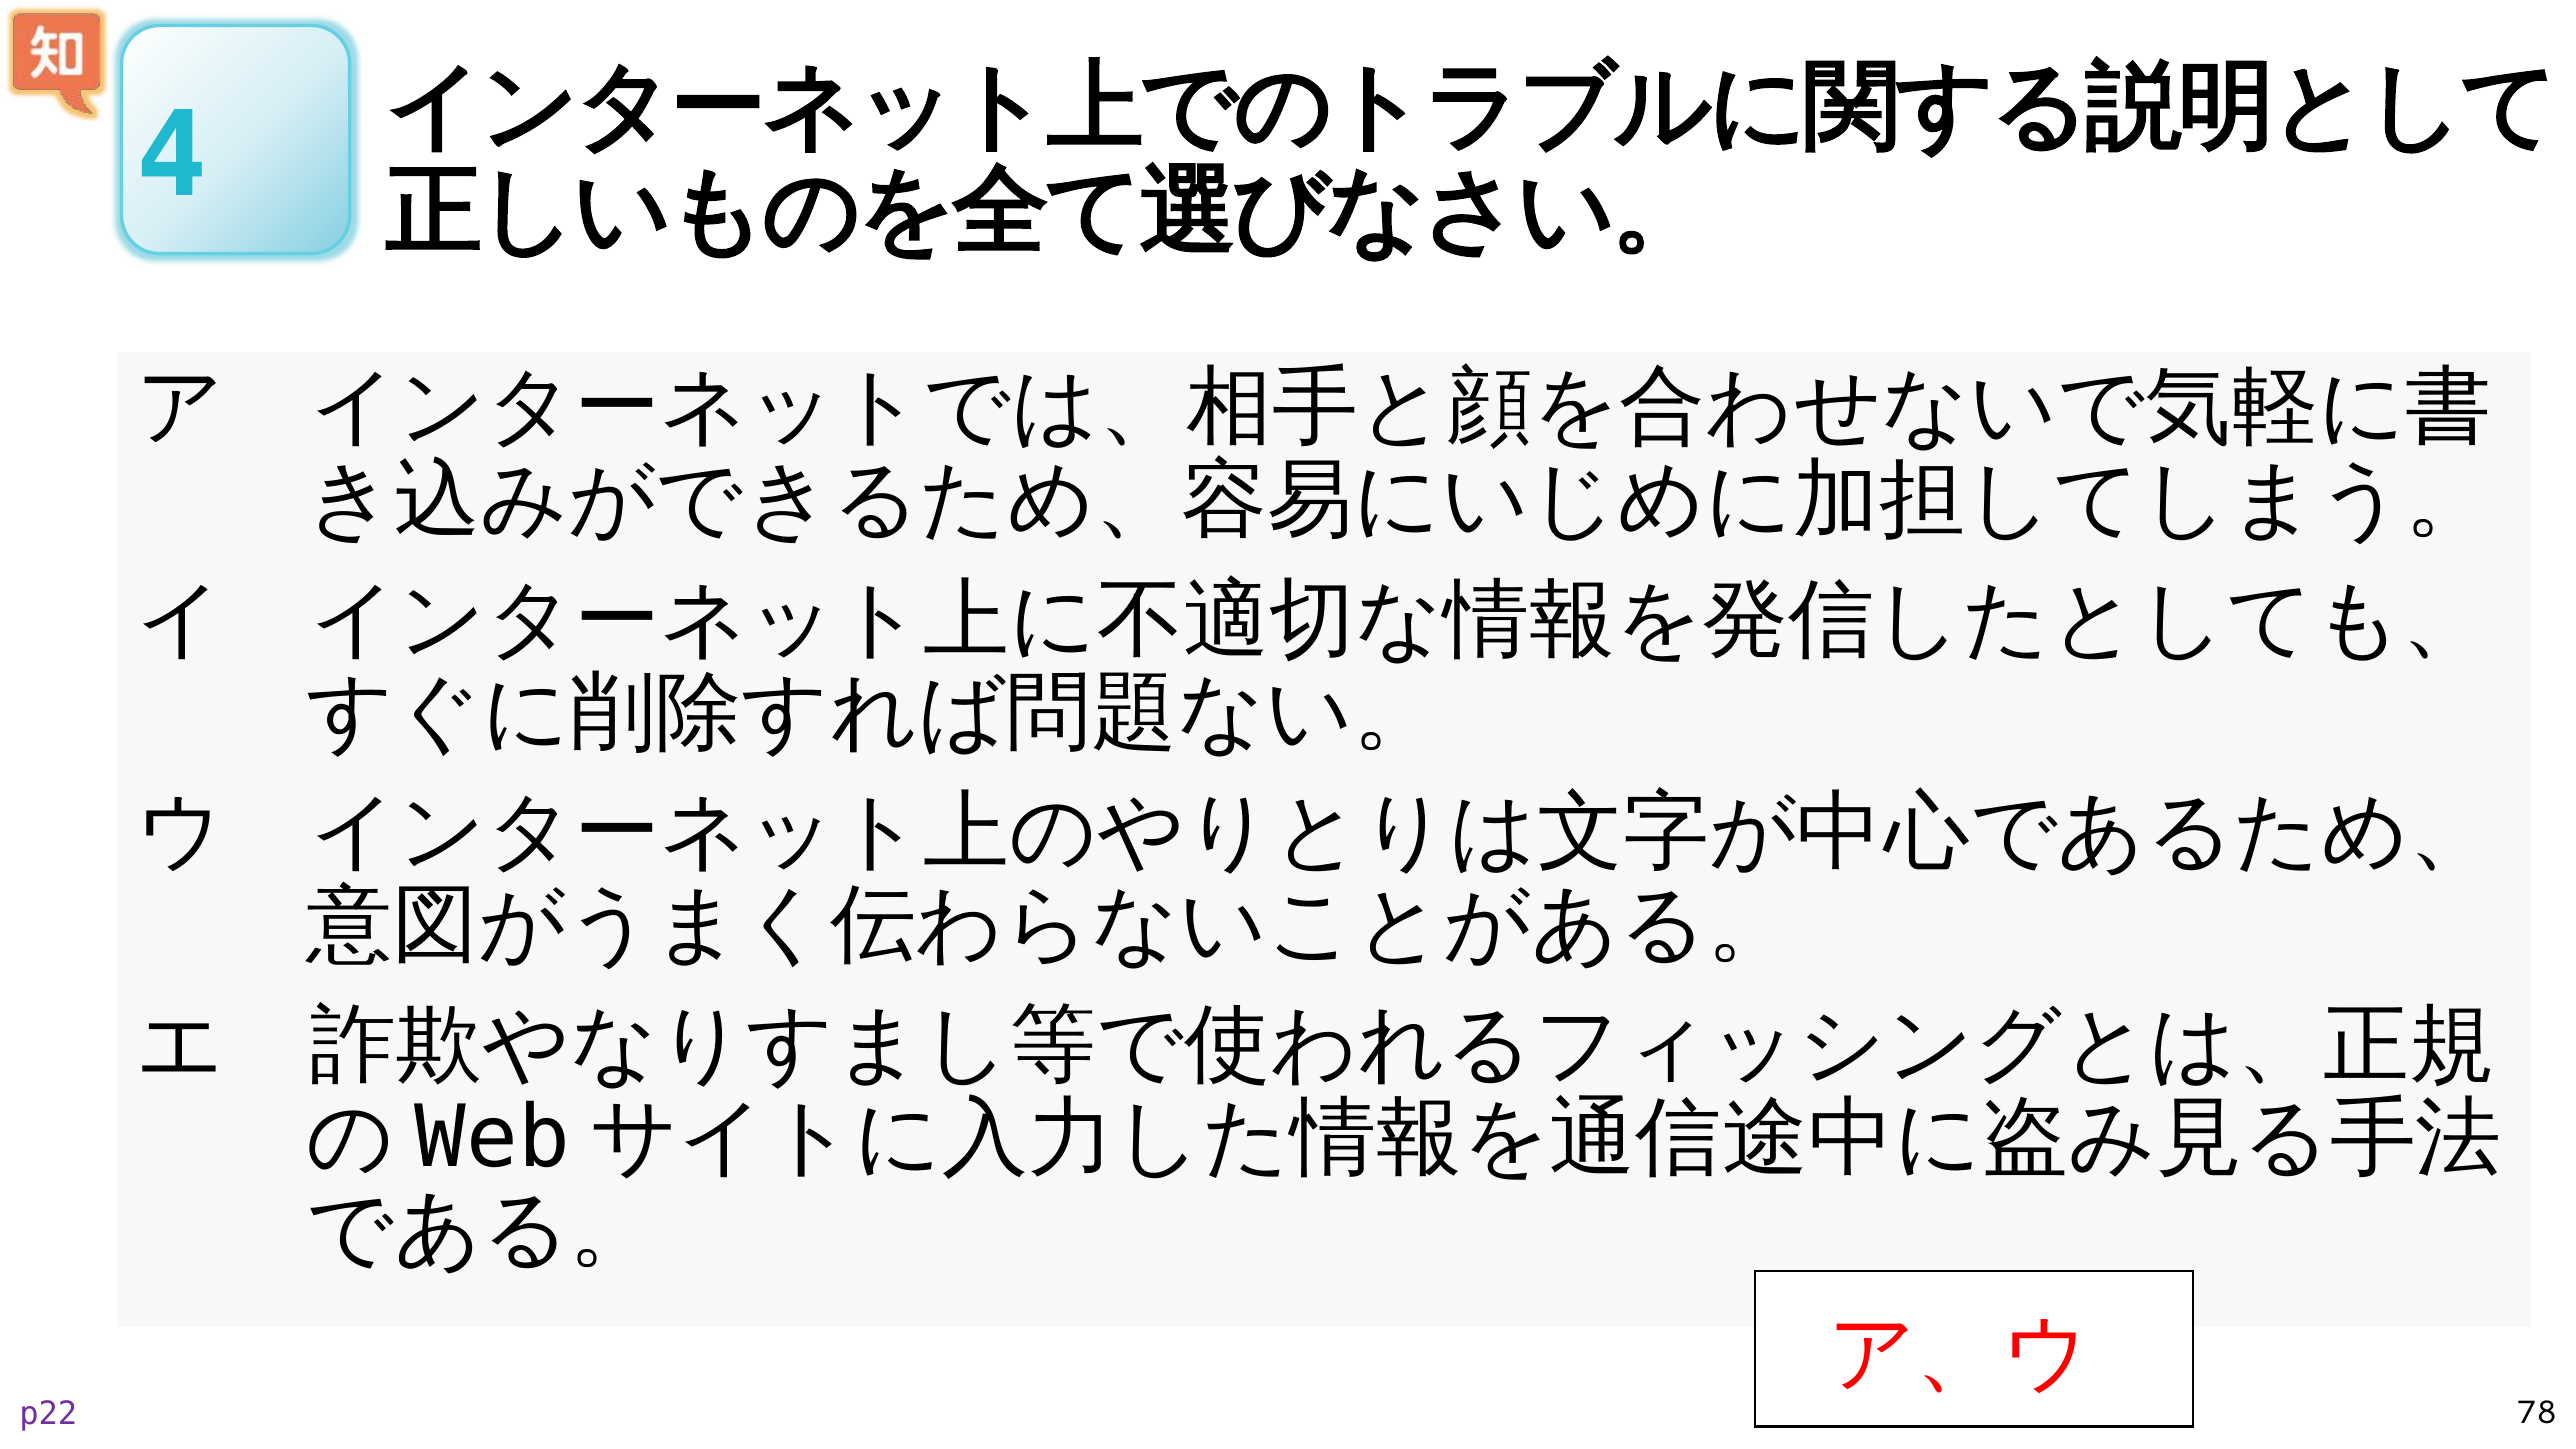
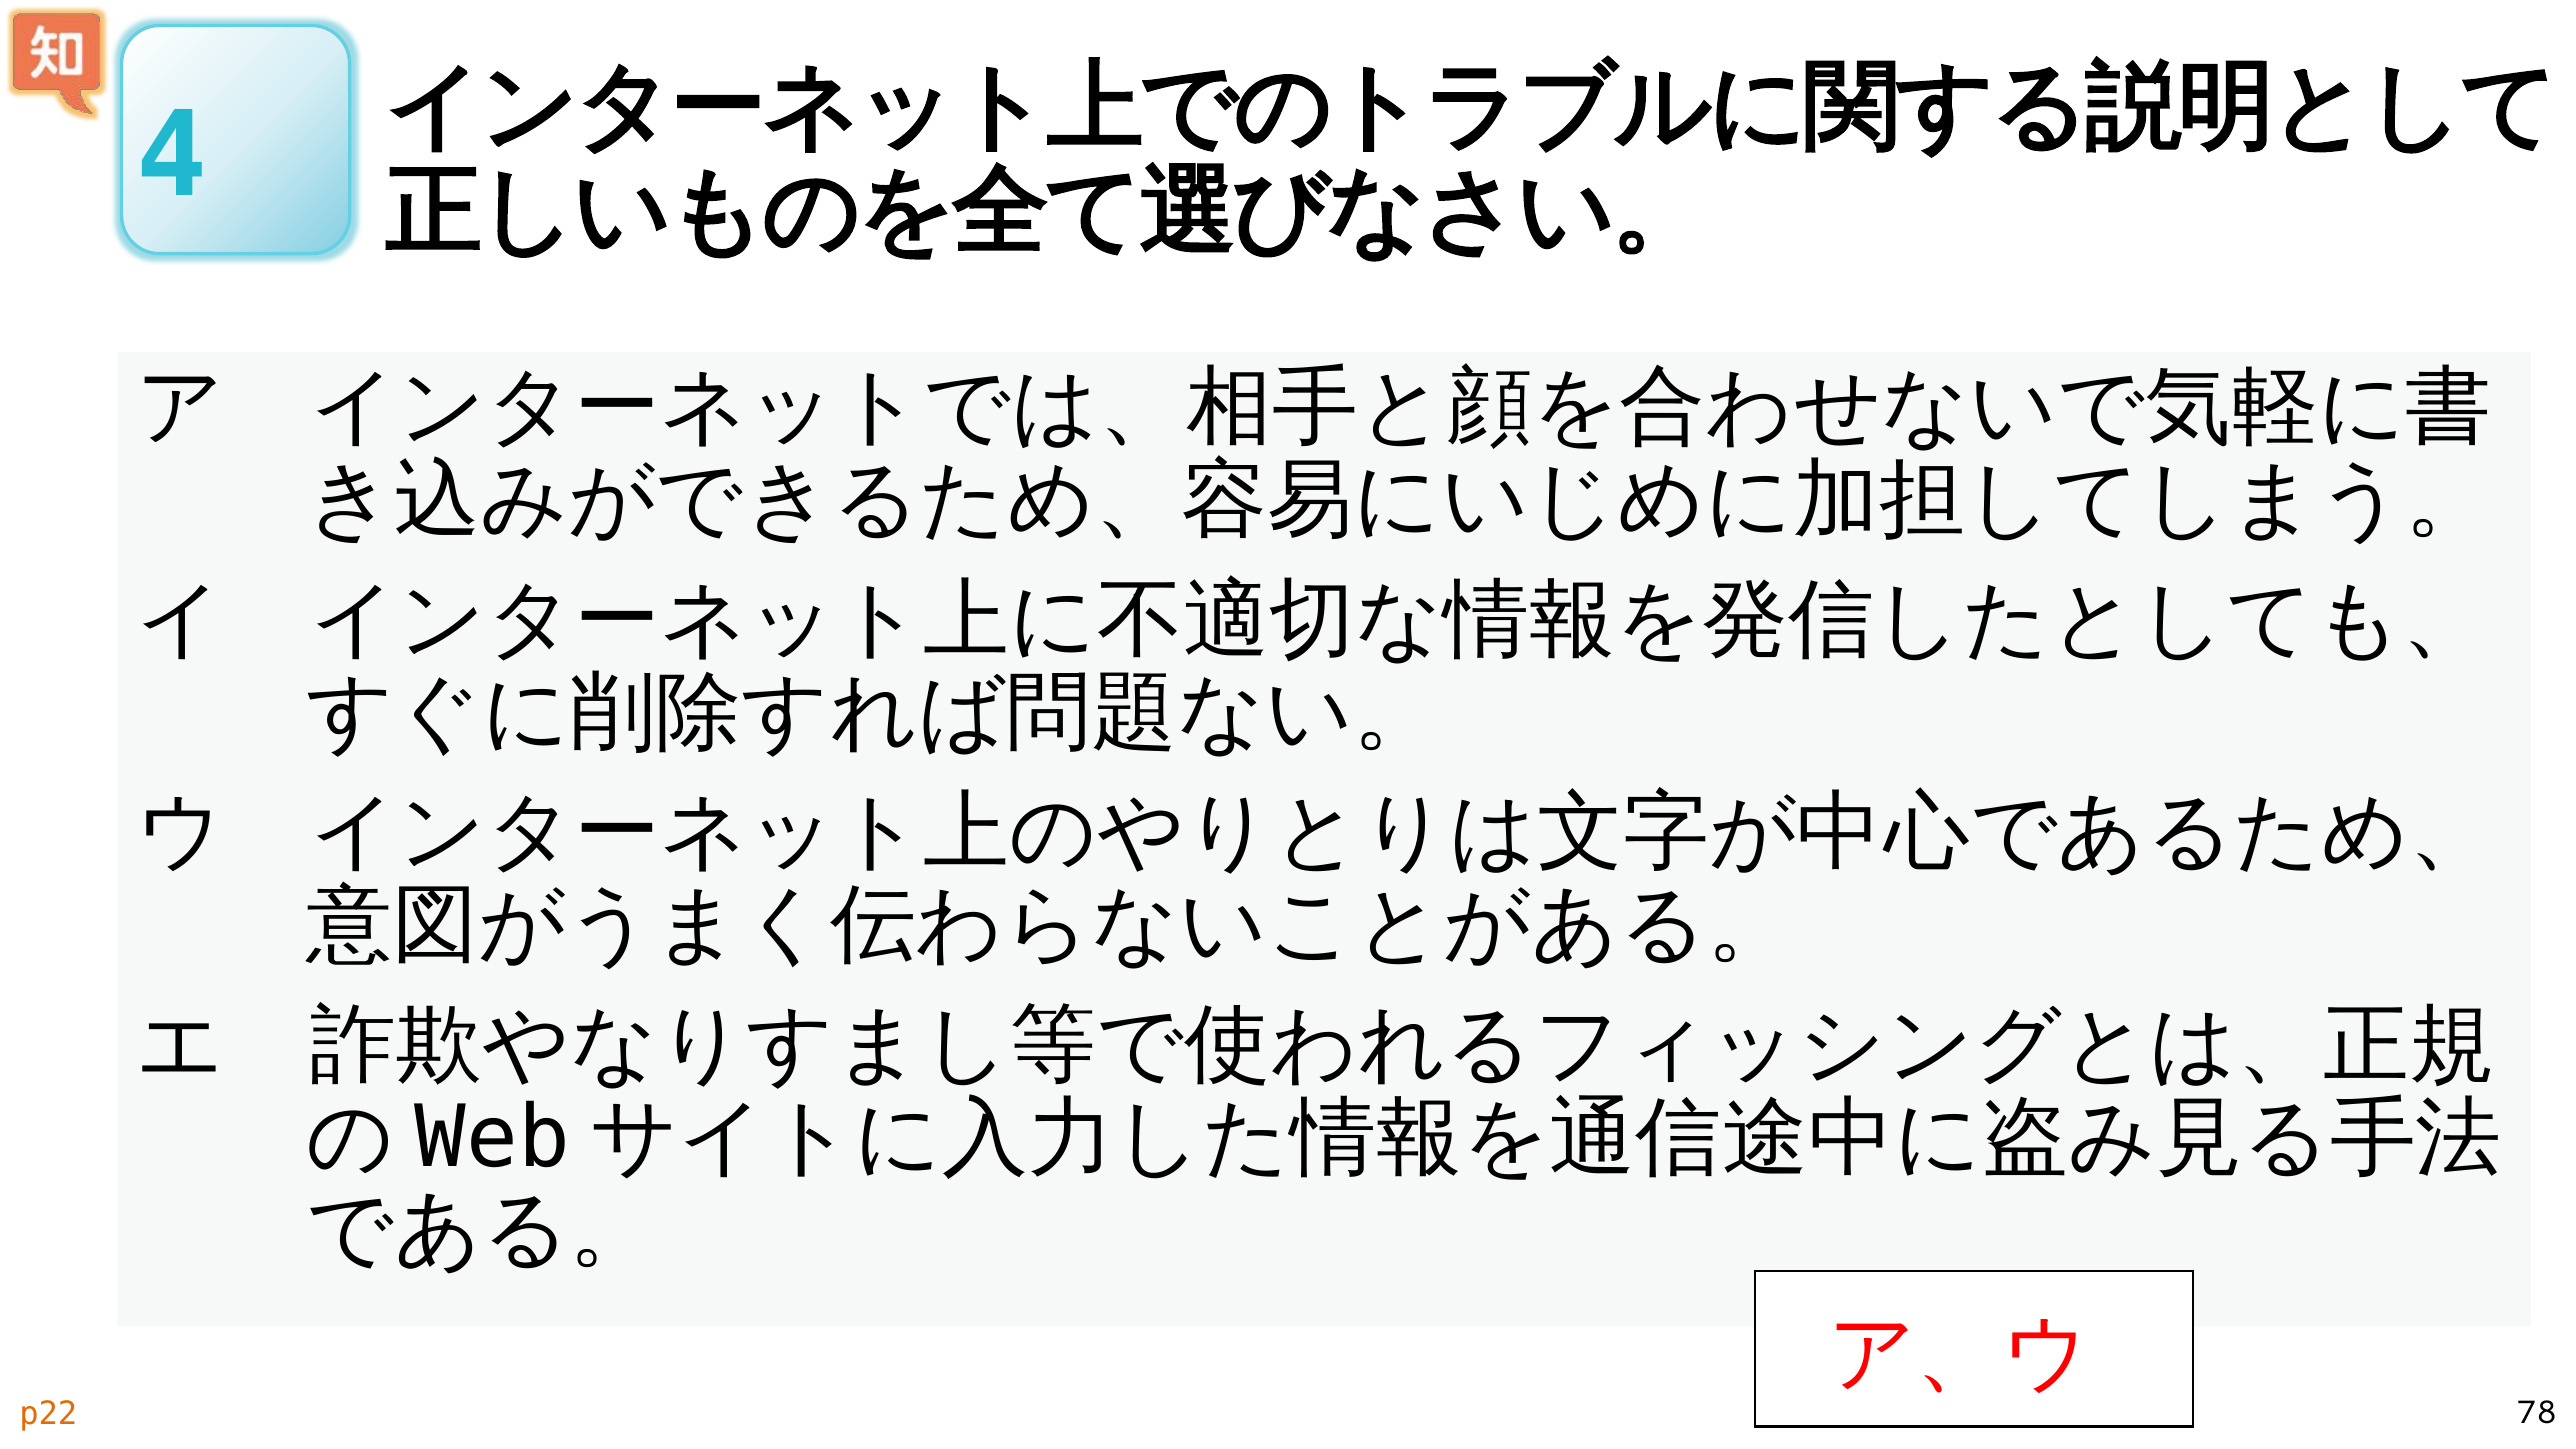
p22 colour: purple -> orange
